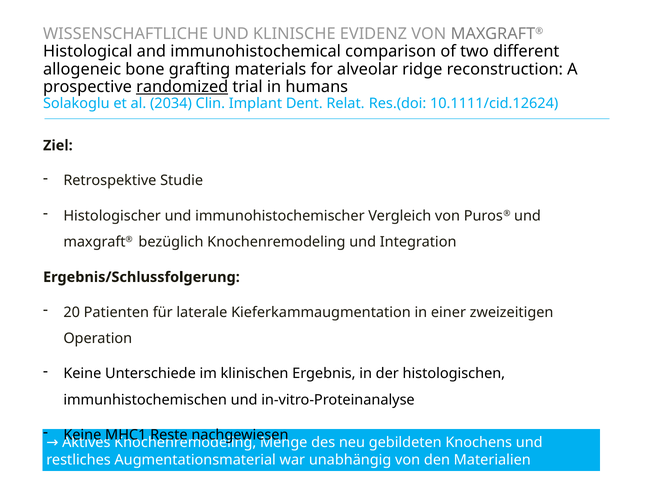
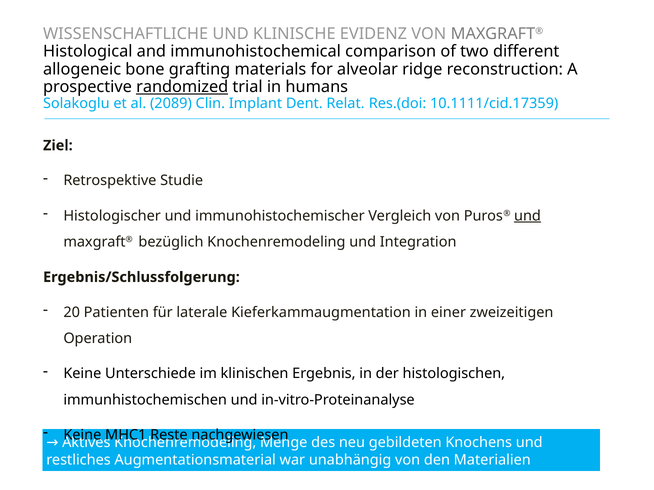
2034: 2034 -> 2089
10.1111/cid.12624: 10.1111/cid.12624 -> 10.1111/cid.17359
und at (528, 216) underline: none -> present
